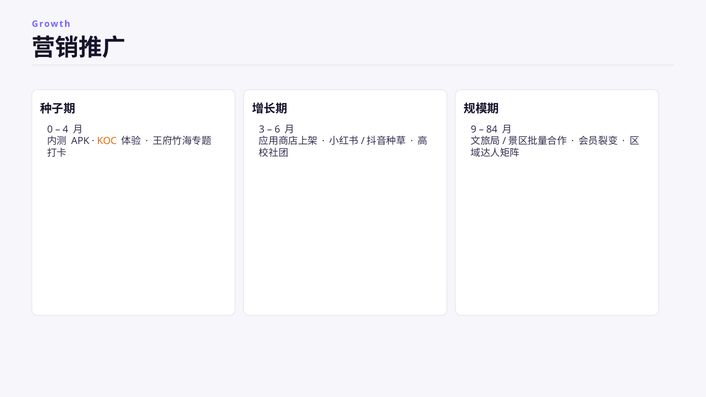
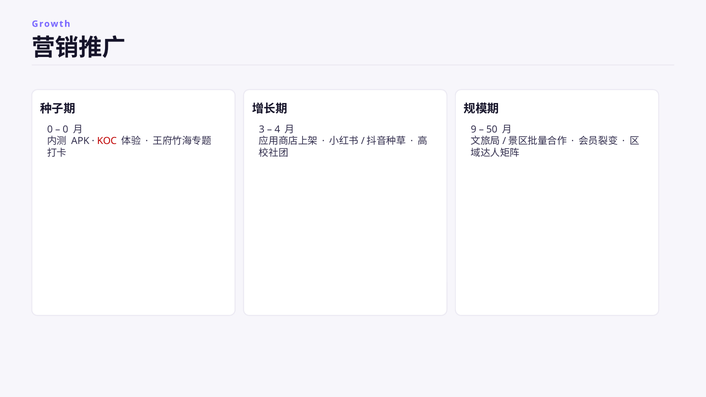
4 at (66, 129): 4 -> 0
6: 6 -> 4
84: 84 -> 50
KOC colour: orange -> red
